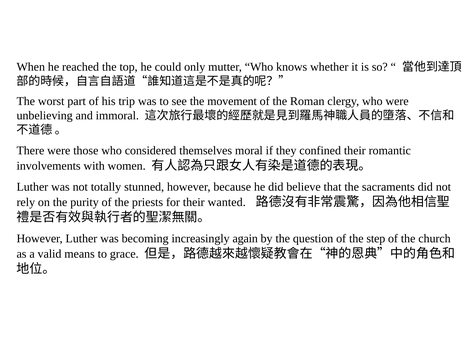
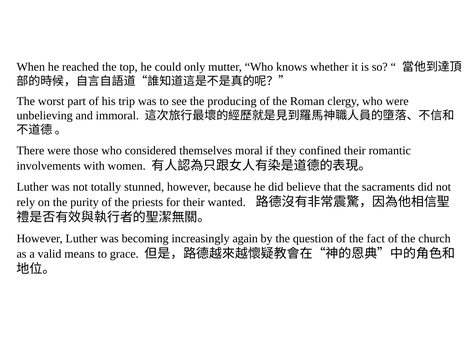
movement: movement -> producing
step: step -> fact
